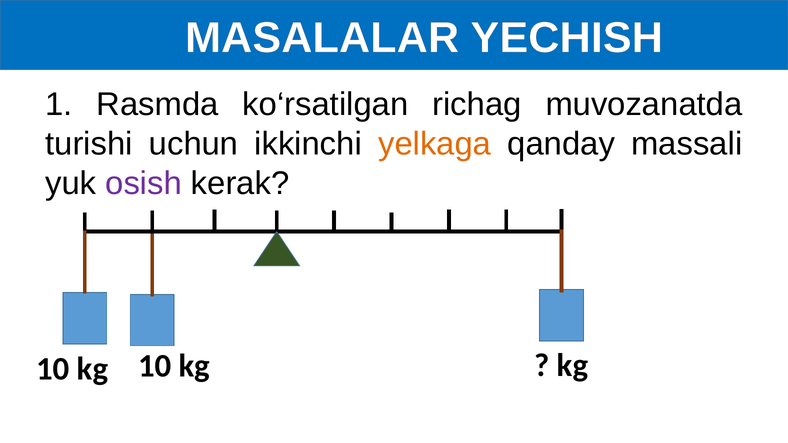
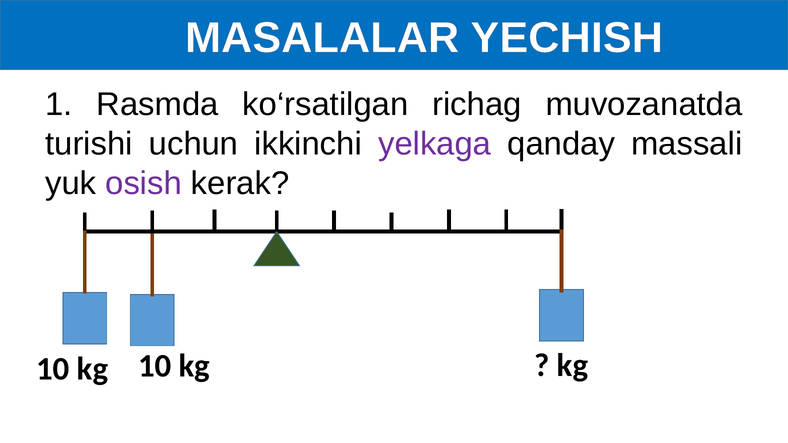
yelkaga colour: orange -> purple
